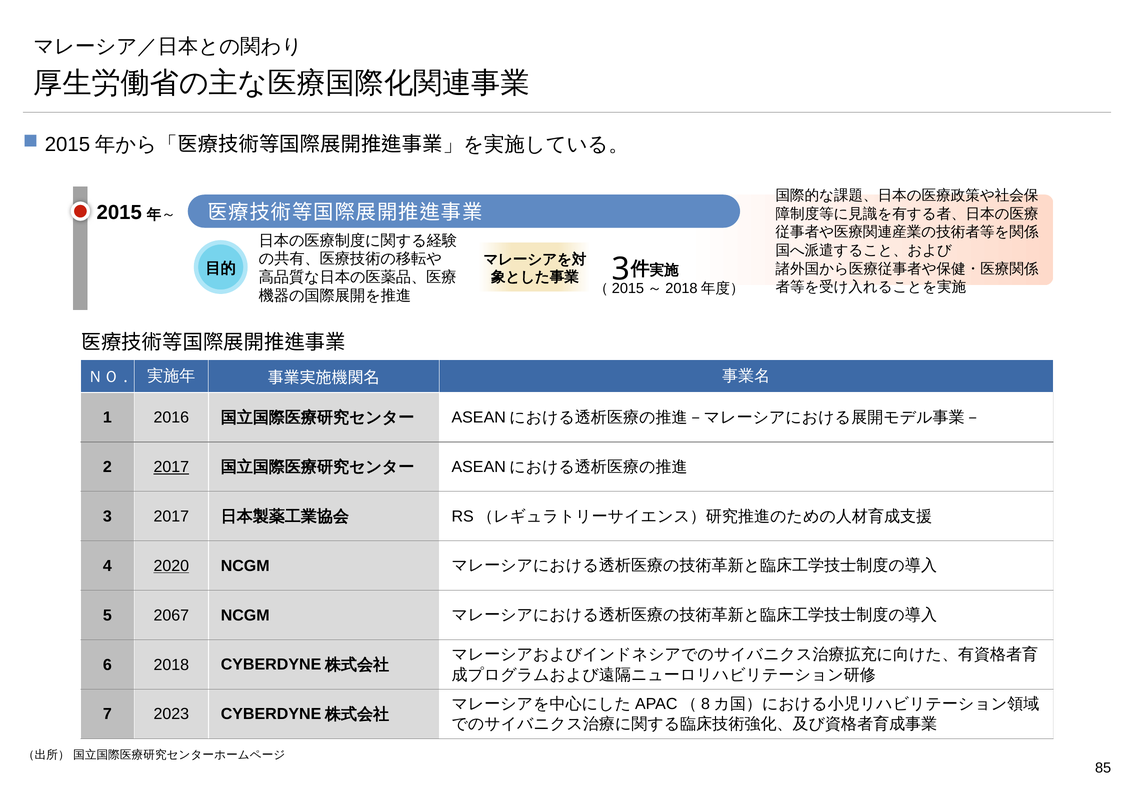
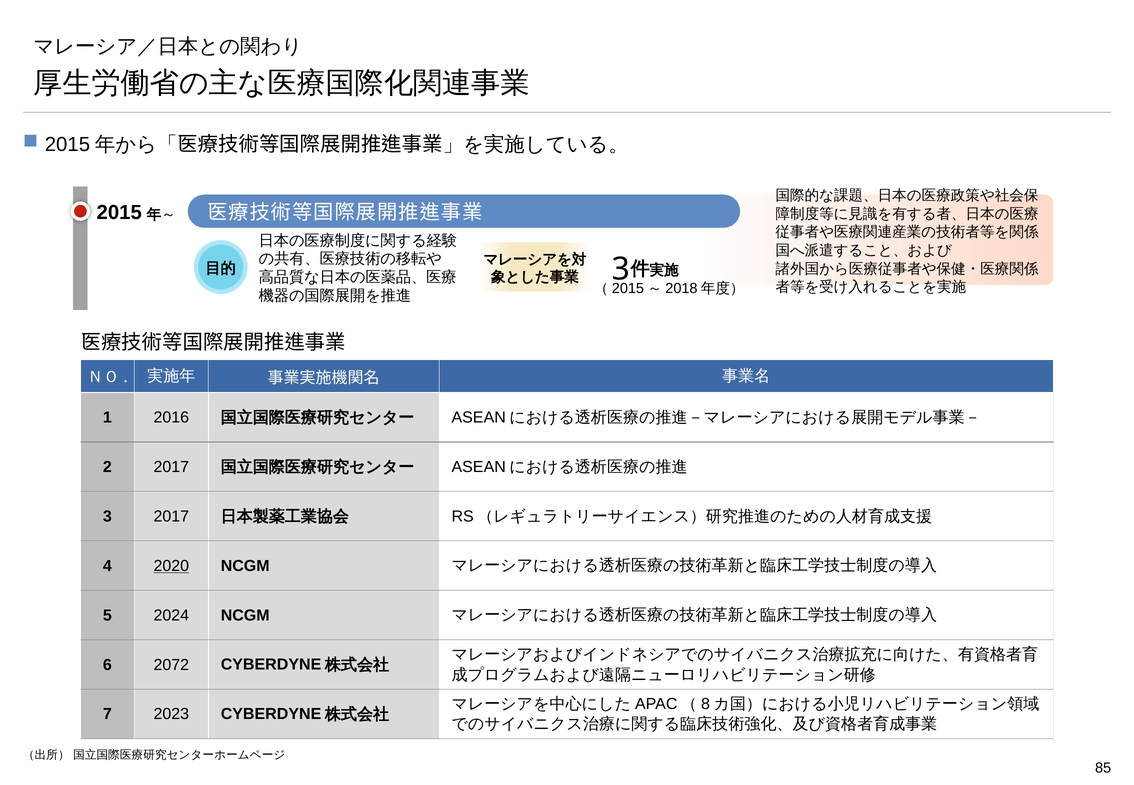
2017 at (171, 467) underline: present -> none
2067: 2067 -> 2024
2018: 2018 -> 2072
